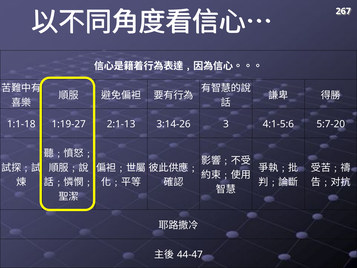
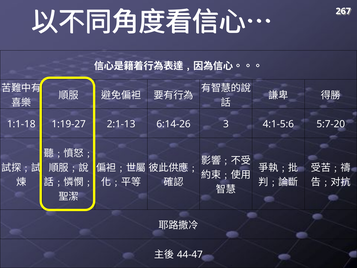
3:14-26: 3:14-26 -> 6:14-26
